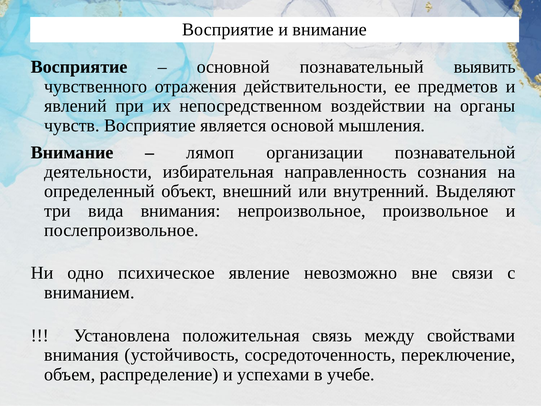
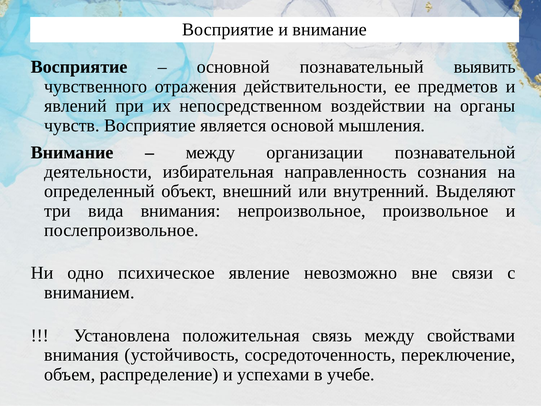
лямоп at (210, 152): лямоп -> между
